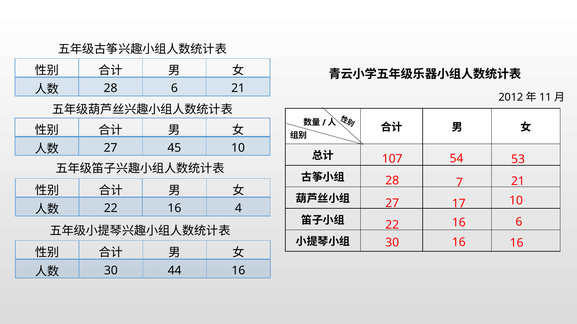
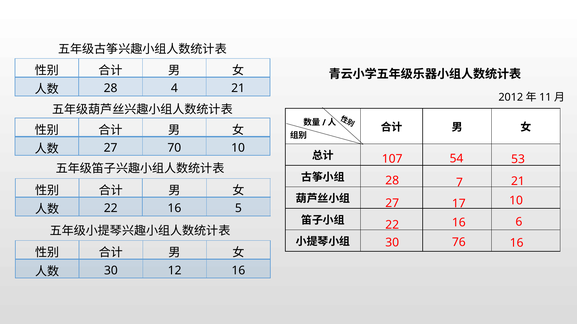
28 6: 6 -> 4
45: 45 -> 70
4: 4 -> 5
30 16: 16 -> 76
44: 44 -> 12
